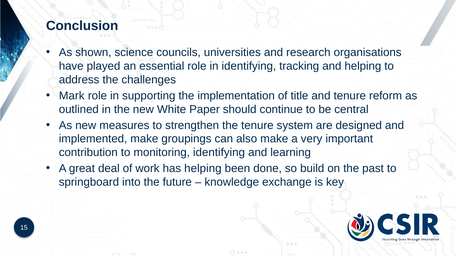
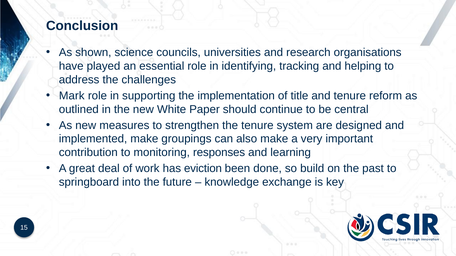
monitoring identifying: identifying -> responses
has helping: helping -> eviction
